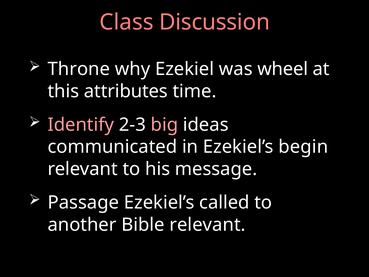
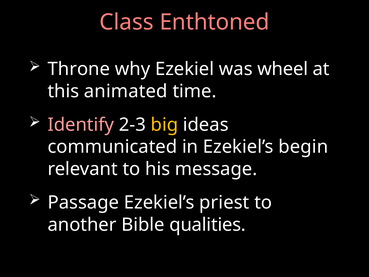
Discussion: Discussion -> Enthtoned
attributes: attributes -> animated
big colour: pink -> yellow
called: called -> priest
Bible relevant: relevant -> qualities
